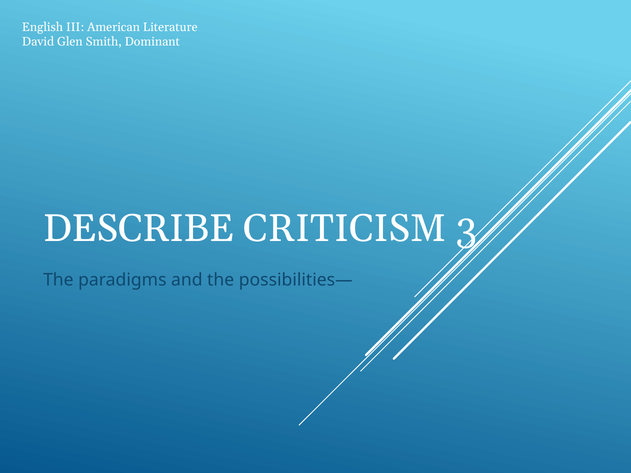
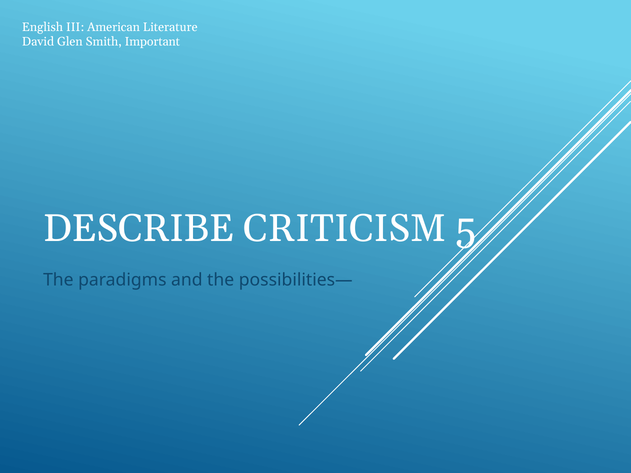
Dominant: Dominant -> Important
3: 3 -> 5
